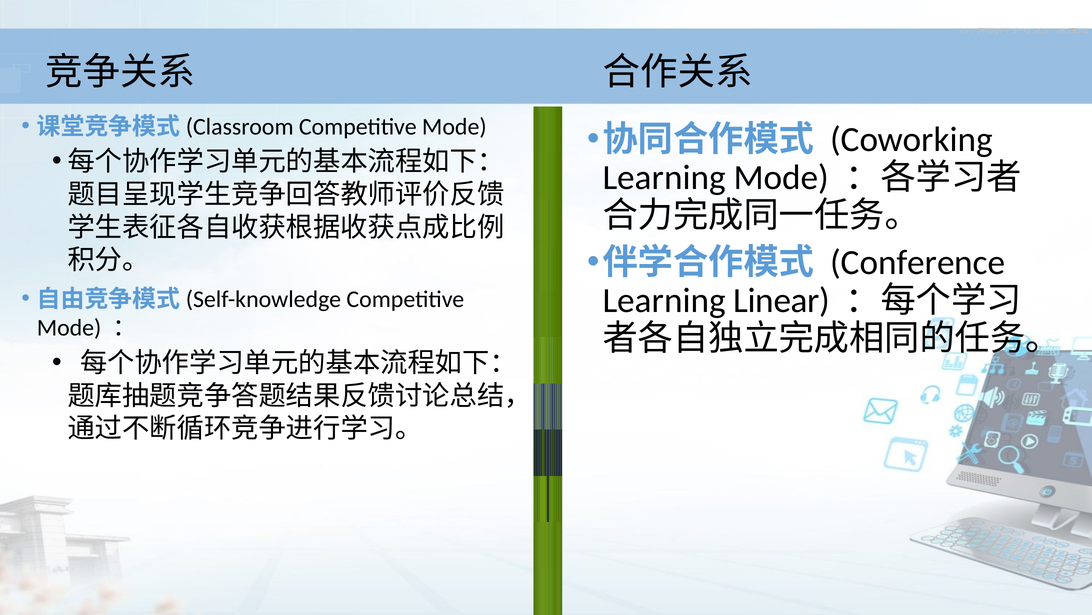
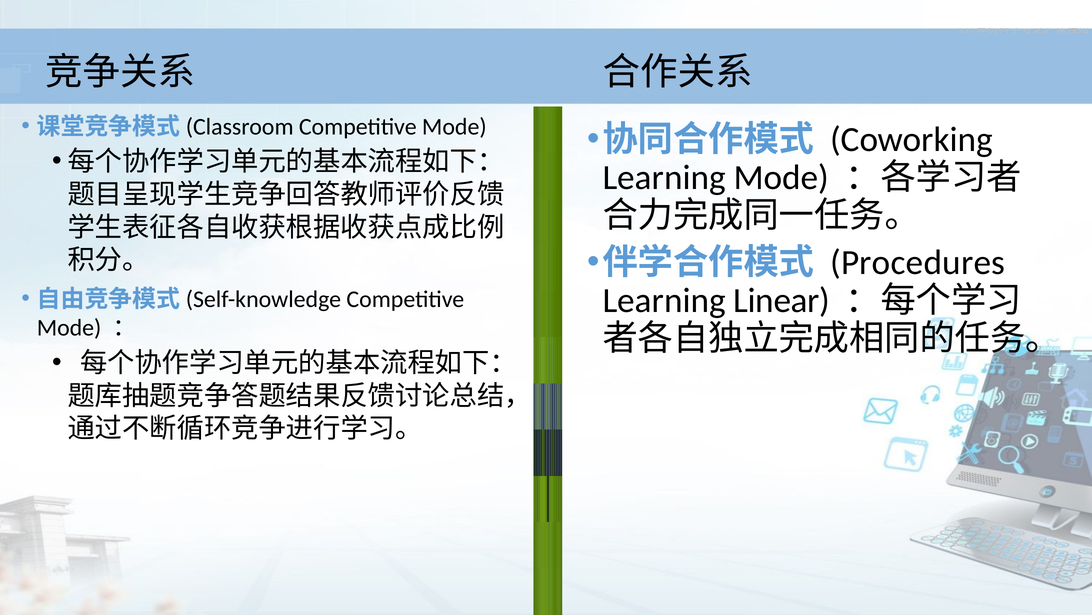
Conference: Conference -> Procedures
